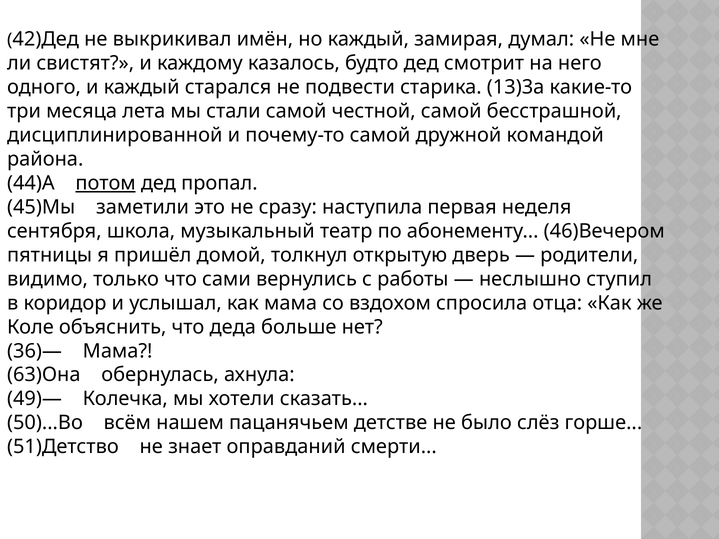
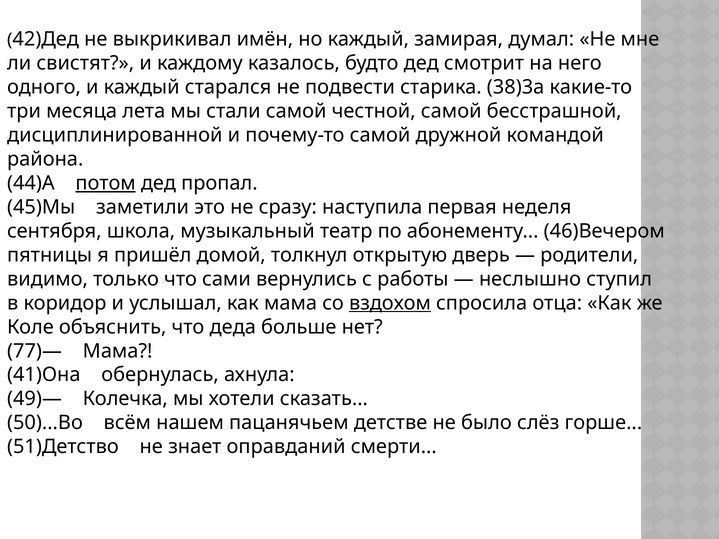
13)3а: 13)3а -> 38)3а
вздохом underline: none -> present
36)—: 36)— -> 77)—
63)Она: 63)Она -> 41)Она
